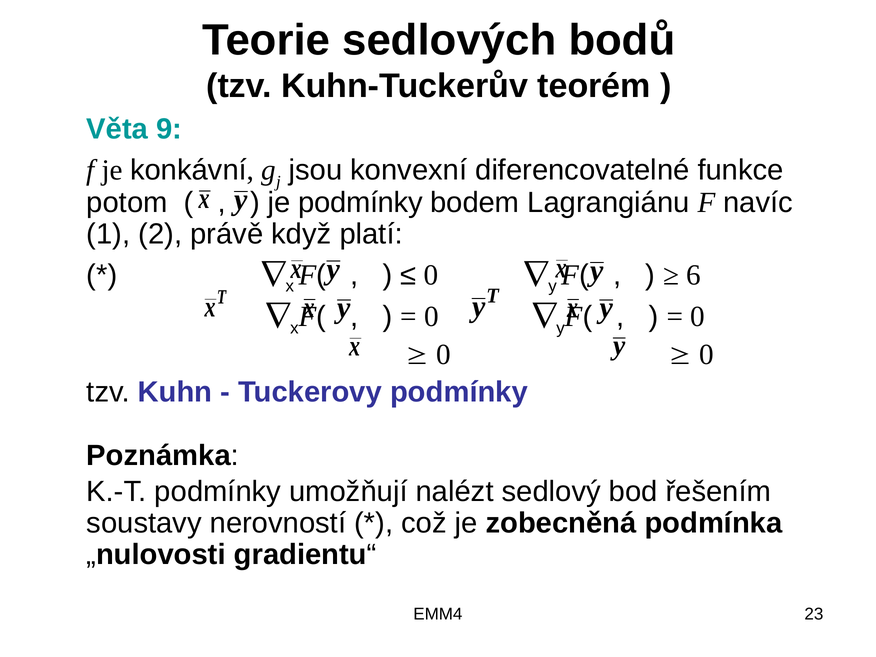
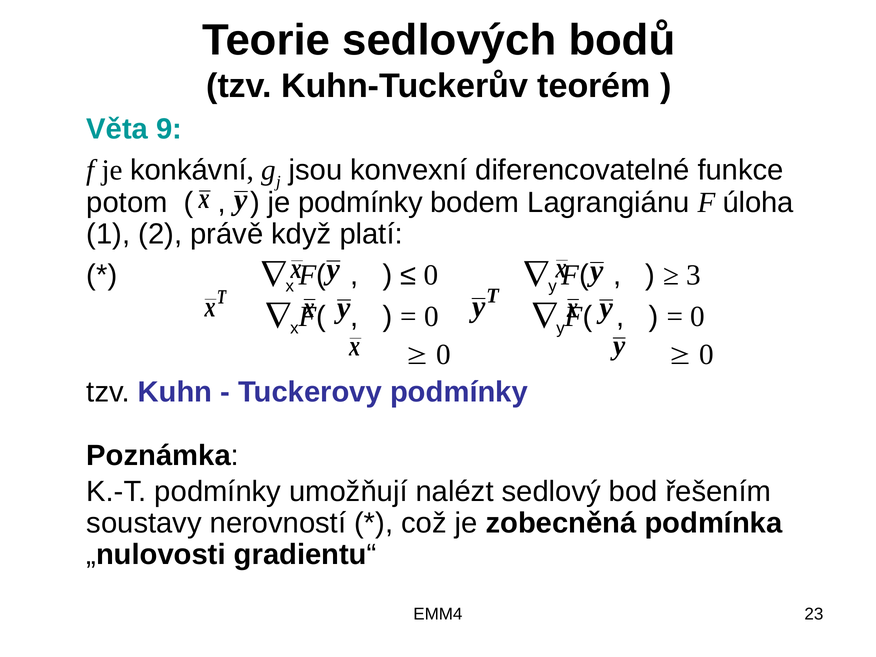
navíc: navíc -> úloha
6: 6 -> 3
